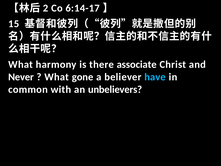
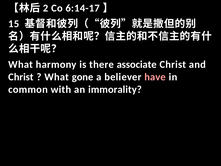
Never at (21, 77): Never -> Christ
have colour: light blue -> pink
unbelievers: unbelievers -> immorality
